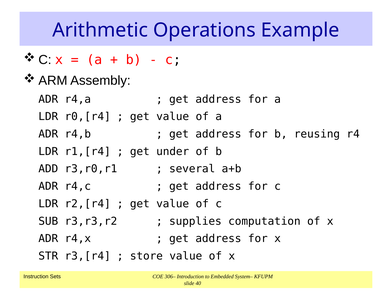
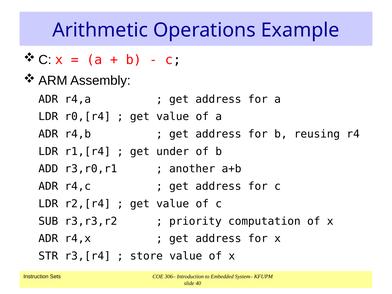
several: several -> another
supplies: supplies -> priority
